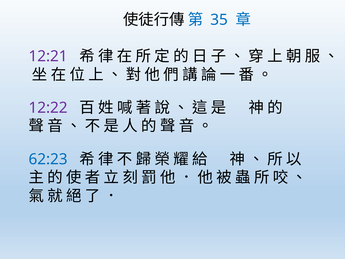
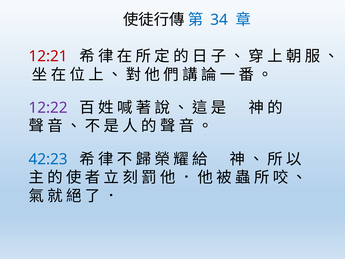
35: 35 -> 34
12:21 colour: purple -> red
62:23: 62:23 -> 42:23
